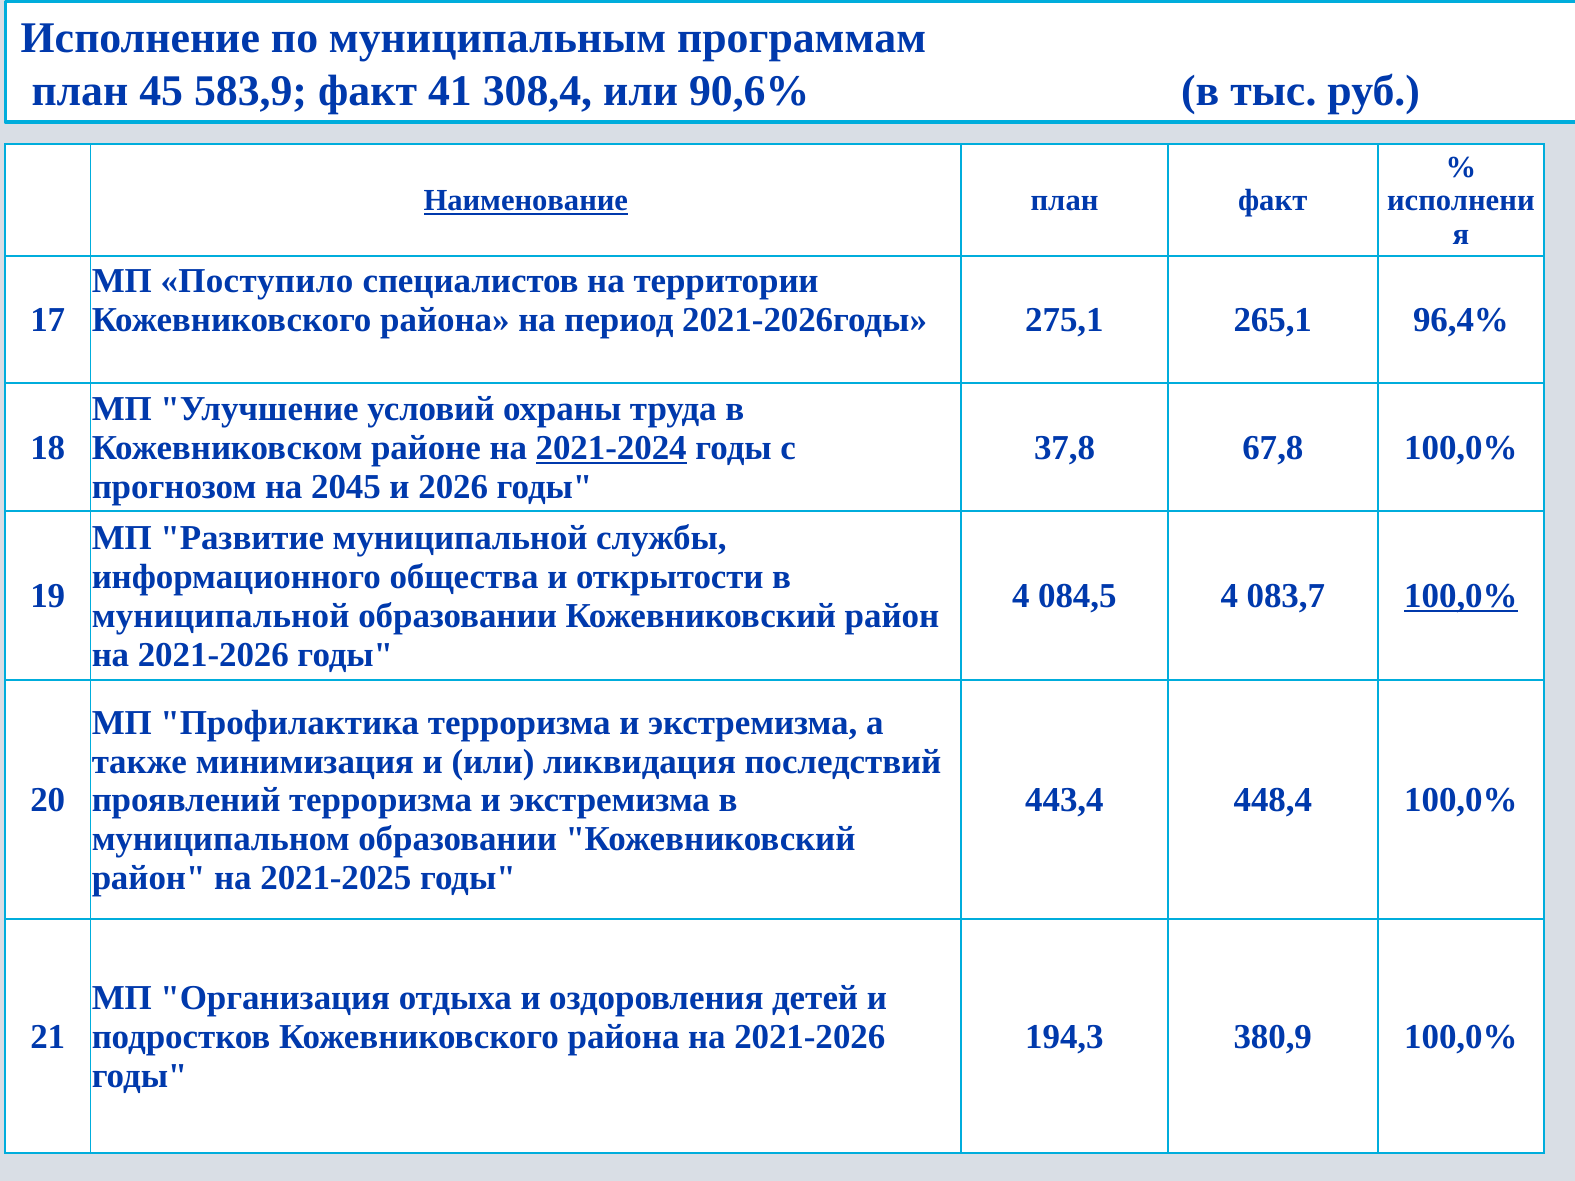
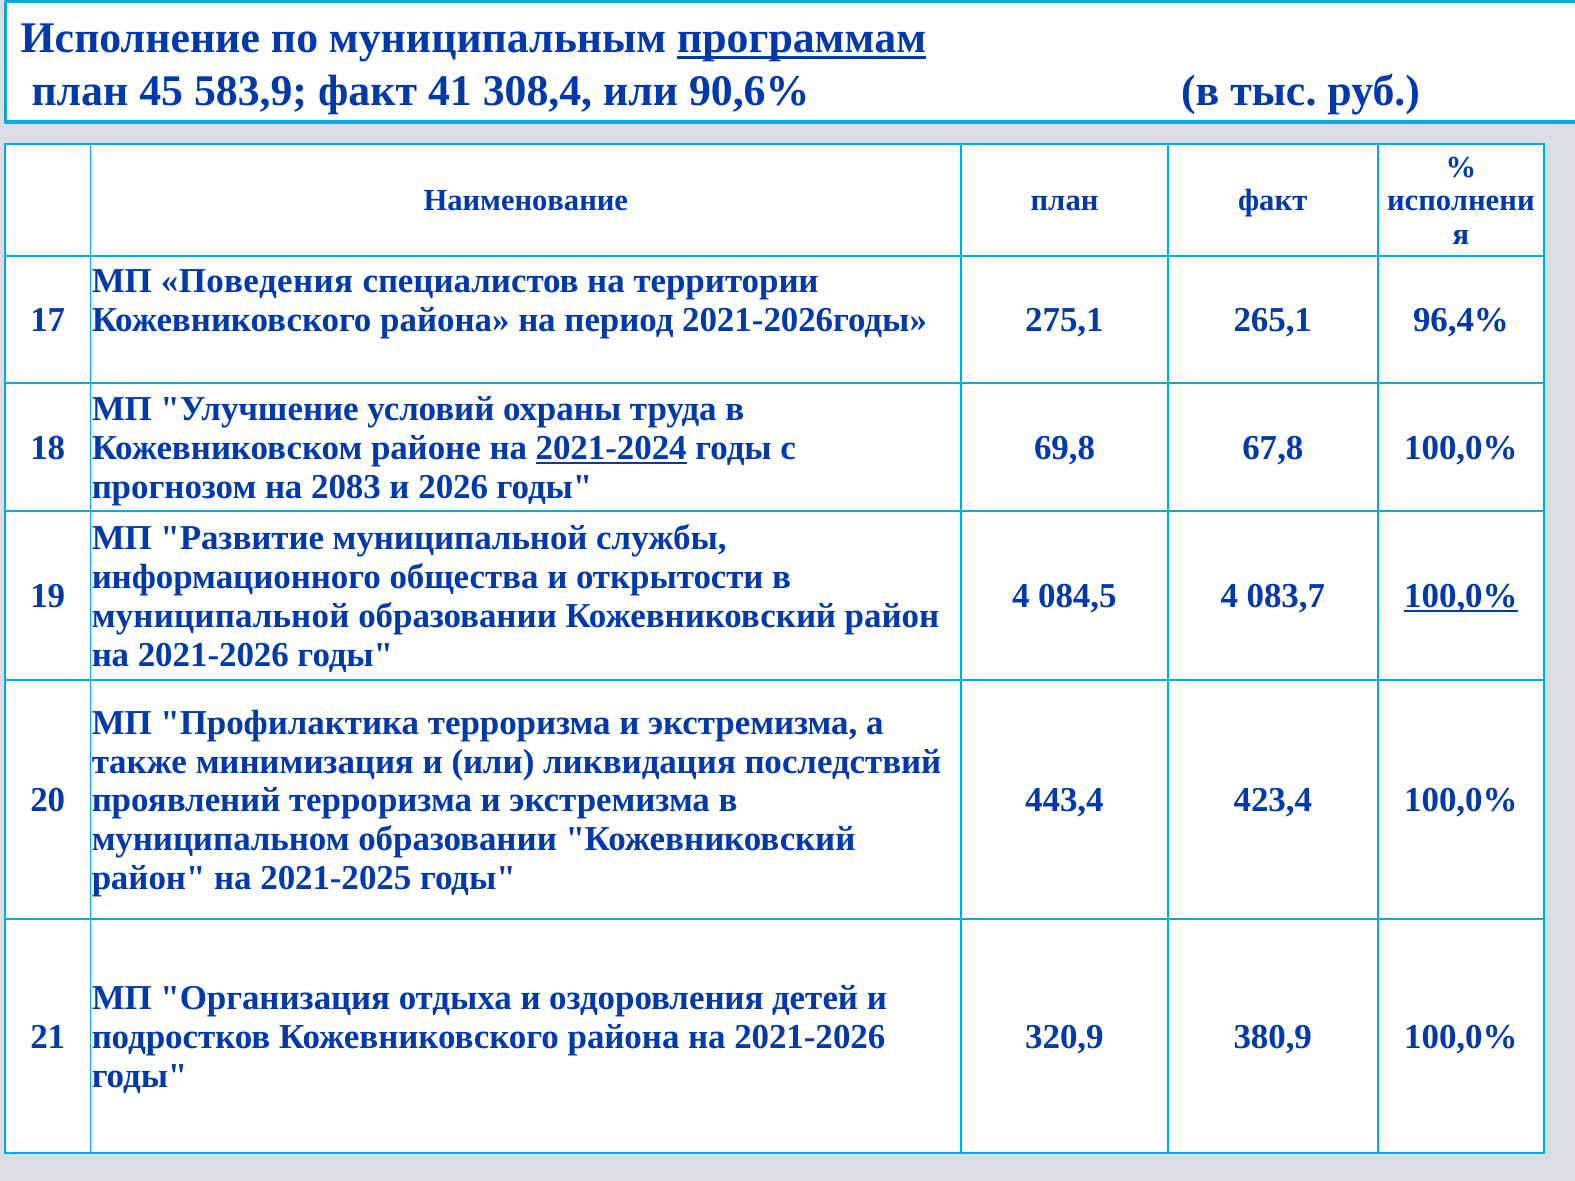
программам underline: none -> present
Наименование underline: present -> none
Поступило: Поступило -> Поведения
37,8: 37,8 -> 69,8
2045: 2045 -> 2083
448,4: 448,4 -> 423,4
194,3: 194,3 -> 320,9
